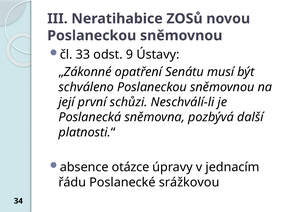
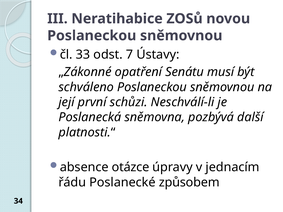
9: 9 -> 7
srážkovou: srážkovou -> způsobem
